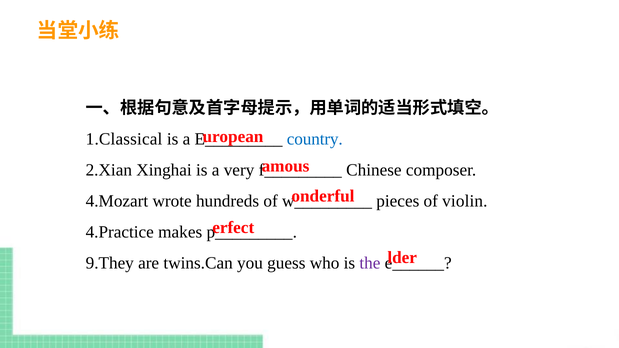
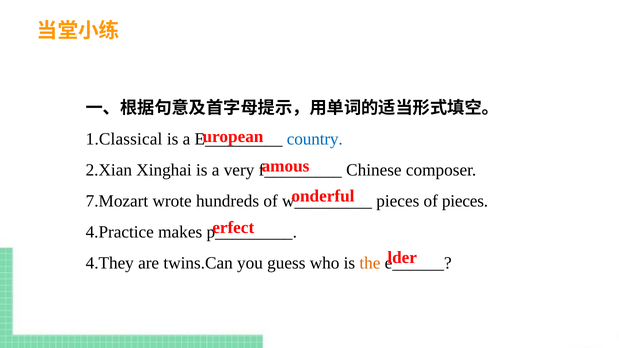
4.Mozart: 4.Mozart -> 7.Mozart
of violin: violin -> pieces
9.They: 9.They -> 4.They
the colour: purple -> orange
